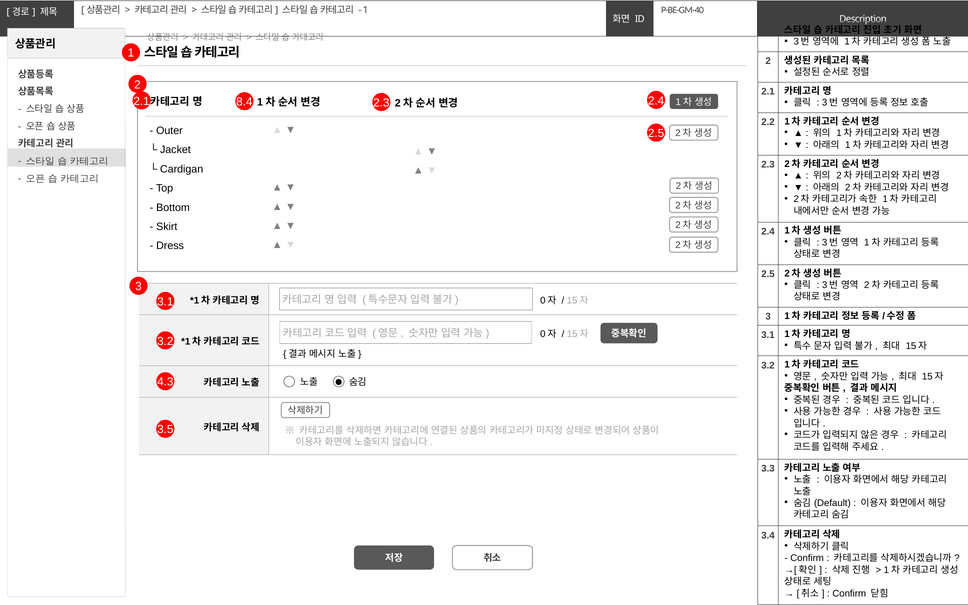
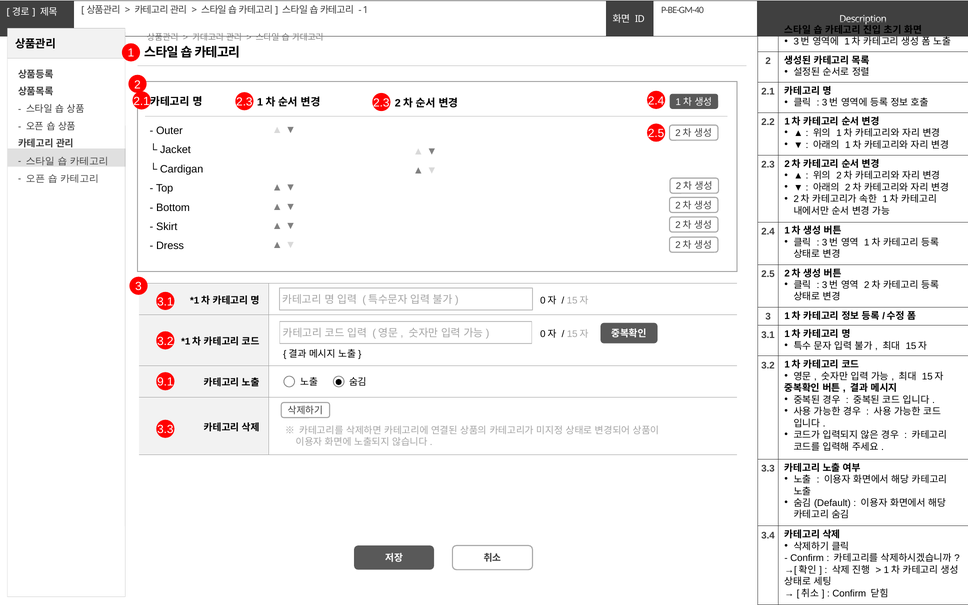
2.1 8.4: 8.4 -> 2.3
4.3: 4.3 -> 9.1
3.5 at (165, 430): 3.5 -> 3.3
